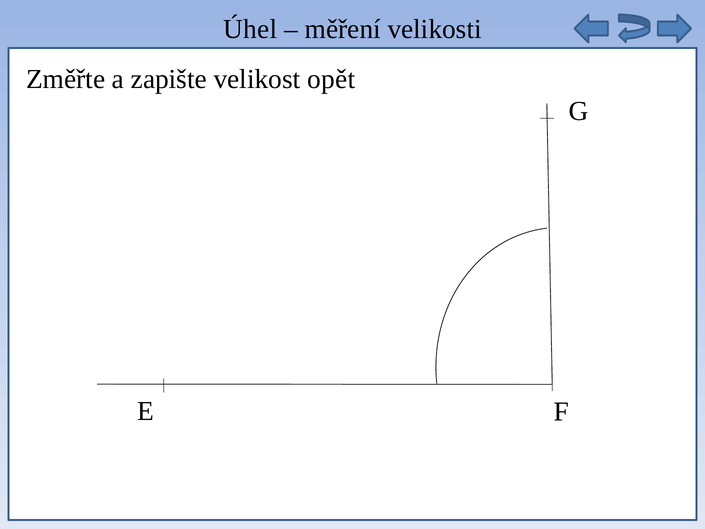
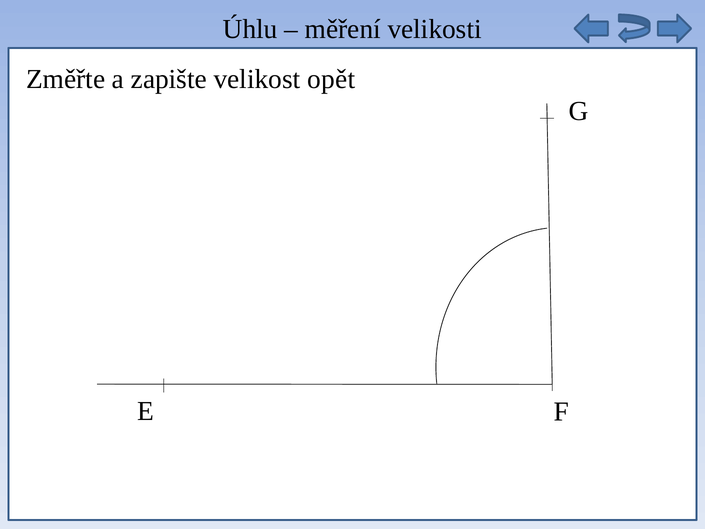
Úhel: Úhel -> Úhlu
